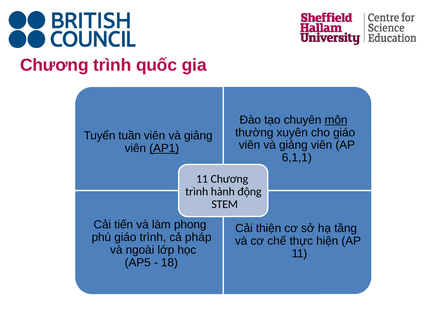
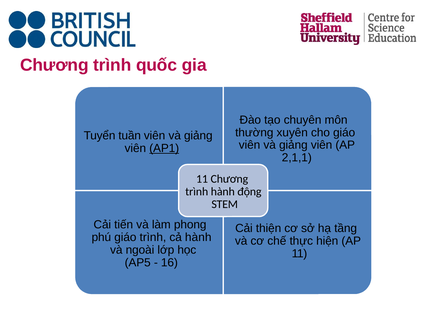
môn underline: present -> none
6,1,1: 6,1,1 -> 2,1,1
cả pháp: pháp -> hành
18: 18 -> 16
